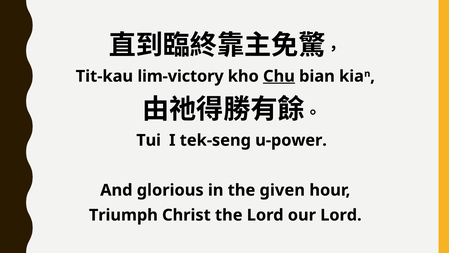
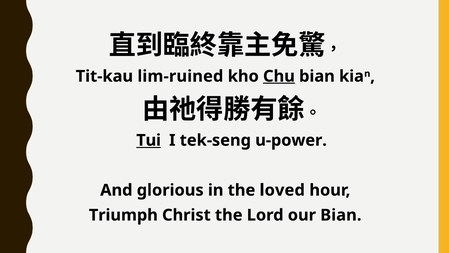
lim-victory: lim-victory -> lim-ruined
Tui underline: none -> present
given: given -> loved
our Lord: Lord -> Bian
